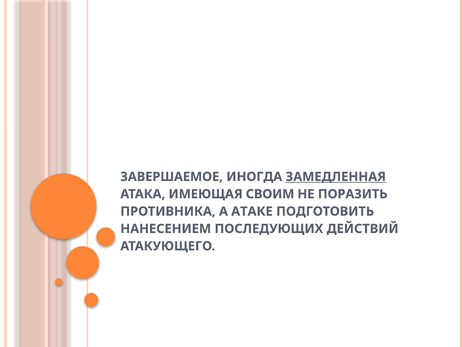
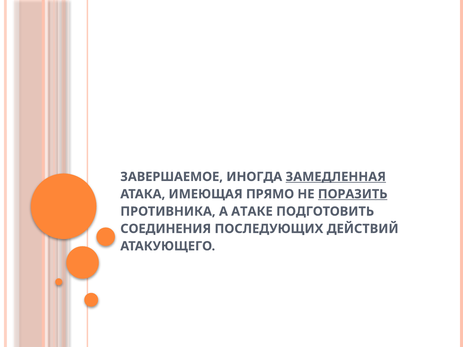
СВОИМ: СВОИМ -> ПРЯМО
ПОРАЗИТЬ underline: none -> present
НАНЕСЕНИЕМ: НАНЕСЕНИЕМ -> СОЕДИНЕНИЯ
